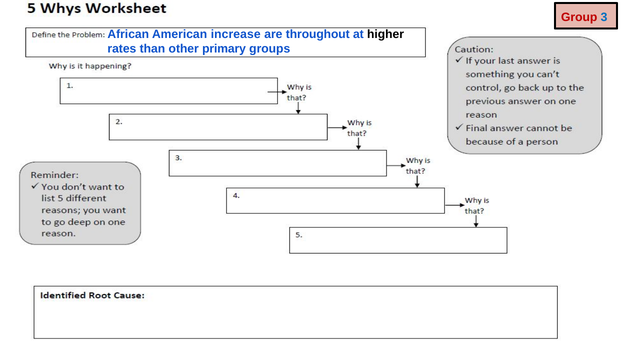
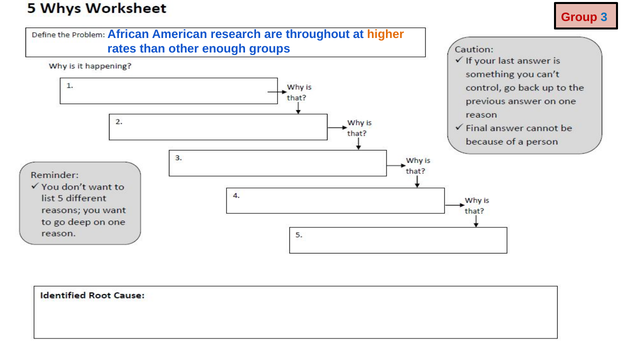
increase: increase -> research
higher colour: black -> orange
primary: primary -> enough
